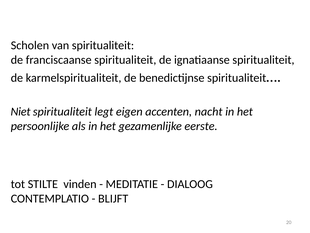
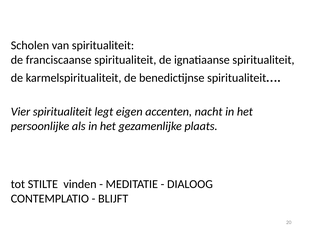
Niet: Niet -> Vier
eerste: eerste -> plaats
